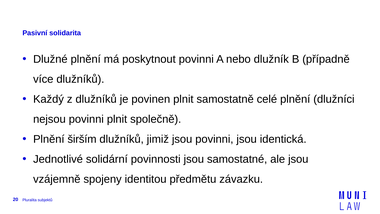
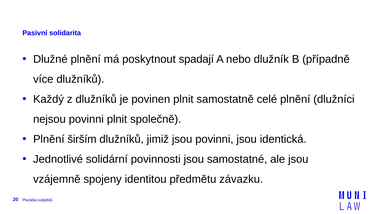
poskytnout povinni: povinni -> spadají
